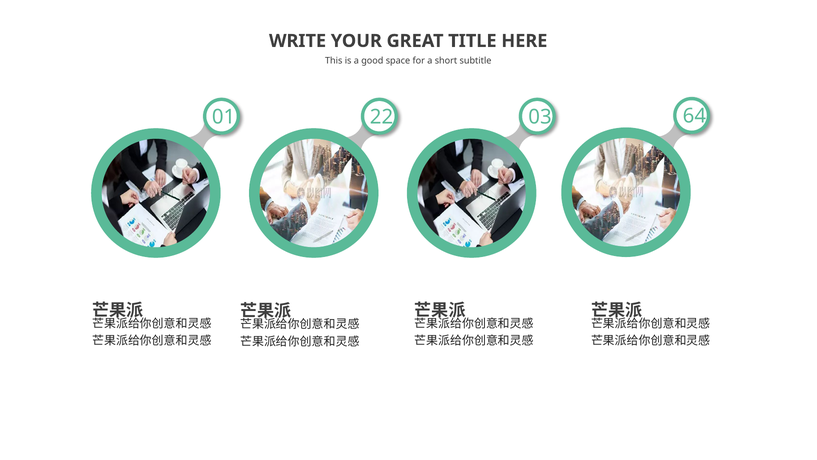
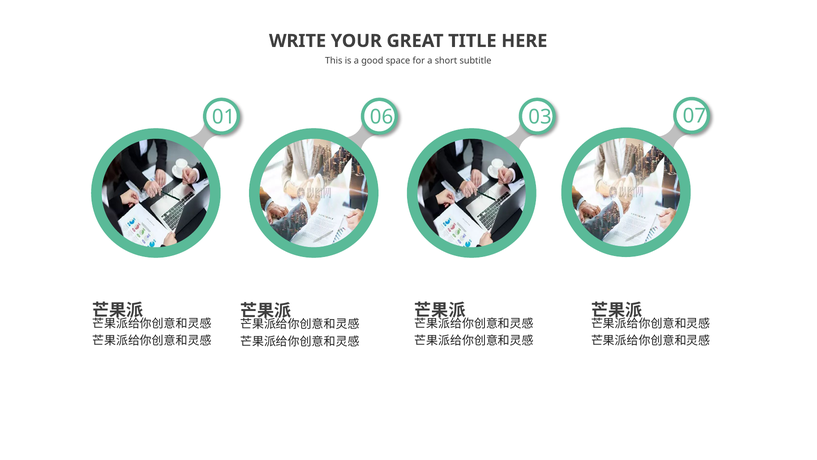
22: 22 -> 06
64: 64 -> 07
